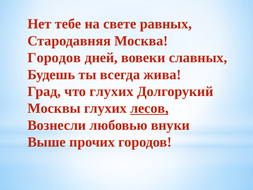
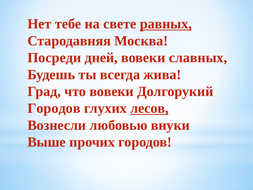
равных underline: none -> present
Городов at (54, 58): Городов -> Посреди
что глухих: глухих -> вовеки
Москвы at (54, 108): Москвы -> Городов
